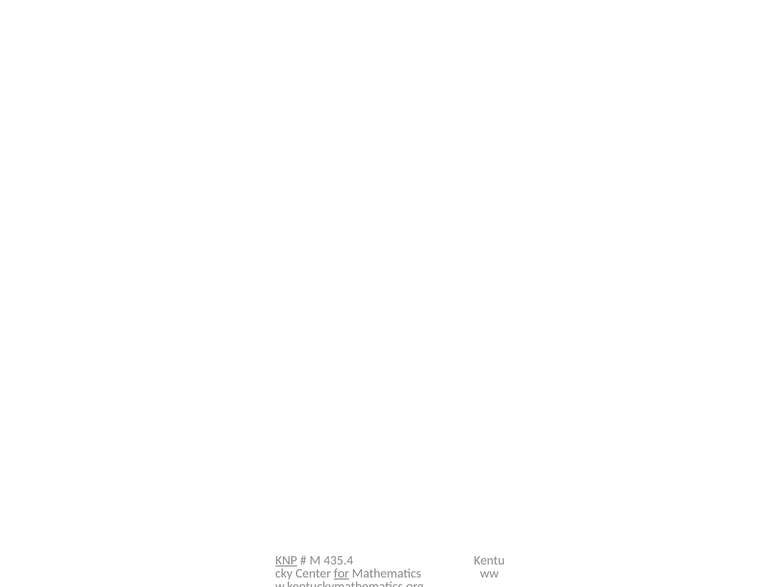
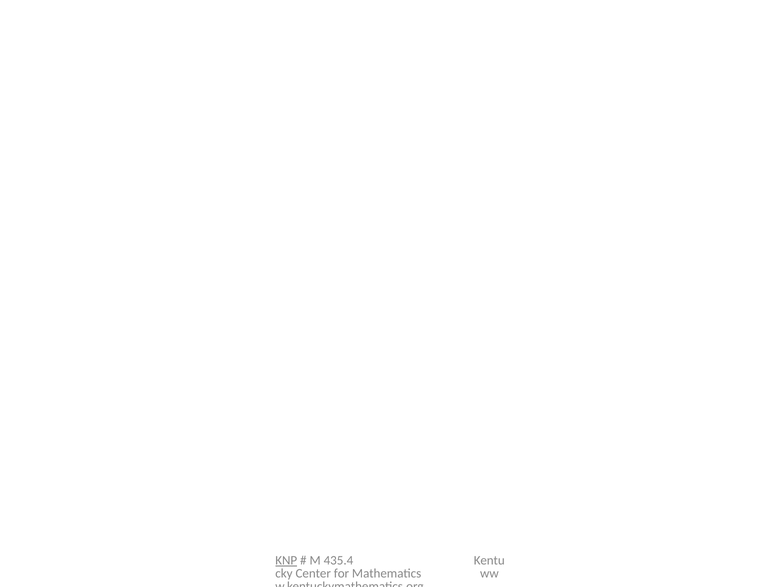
for underline: present -> none
